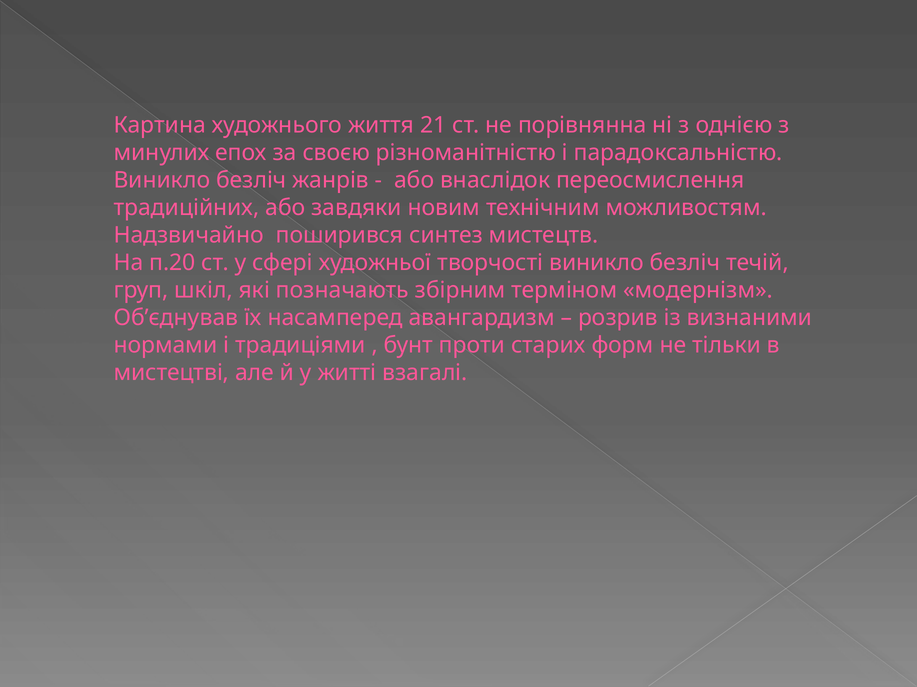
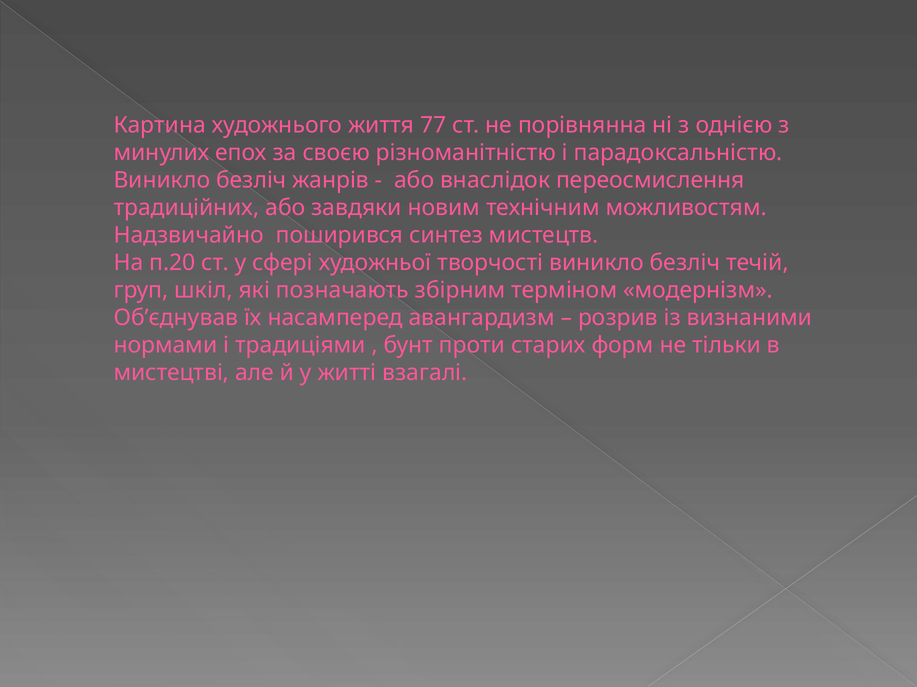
21: 21 -> 77
